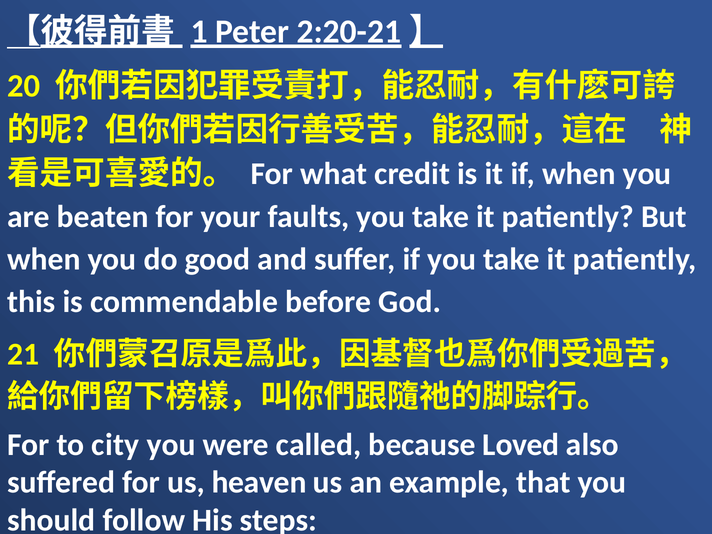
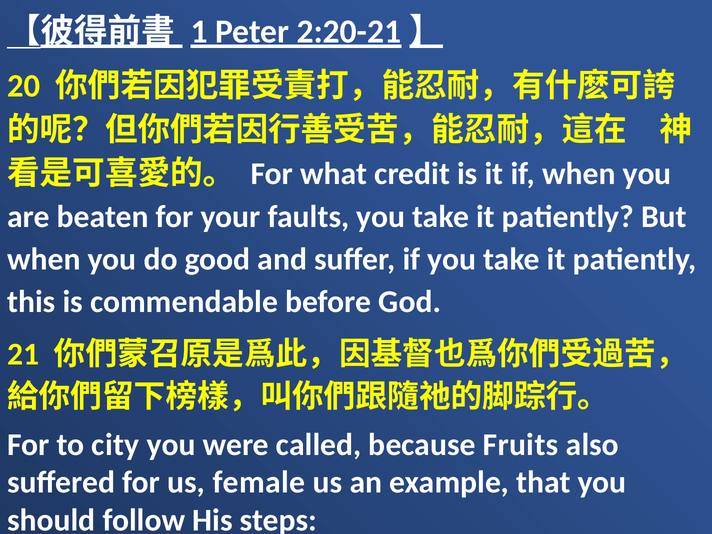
Loved: Loved -> Fruits
heaven: heaven -> female
